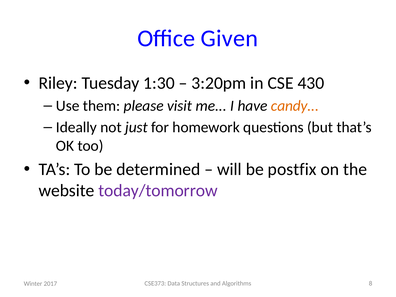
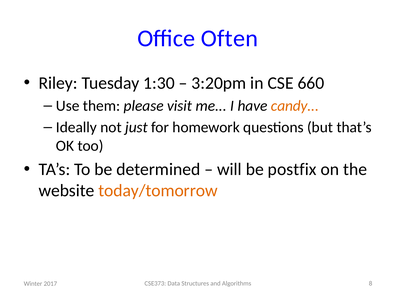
Given: Given -> Often
430: 430 -> 660
today/tomorrow colour: purple -> orange
